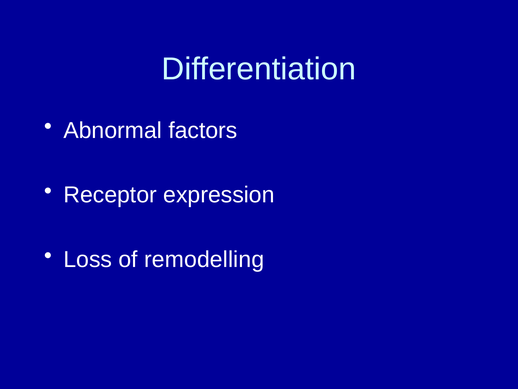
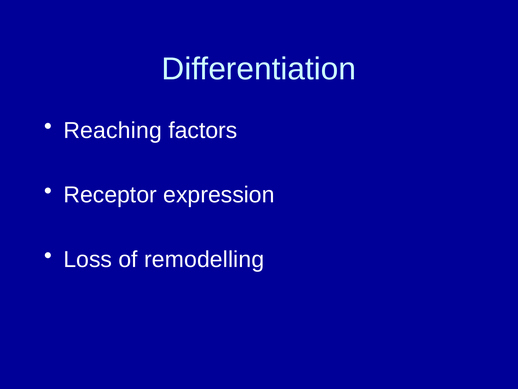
Abnormal: Abnormal -> Reaching
